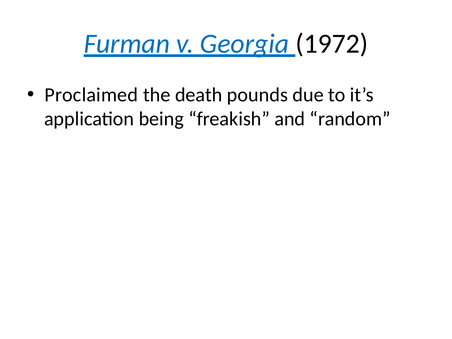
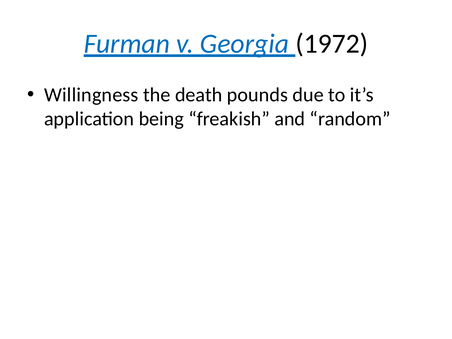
Proclaimed: Proclaimed -> Willingness
